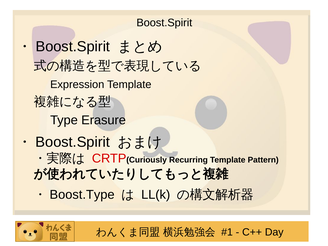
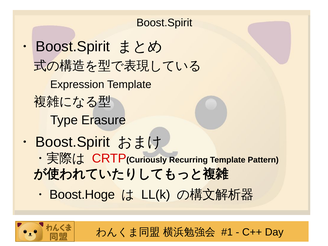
Boost.Type: Boost.Type -> Boost.Hoge
